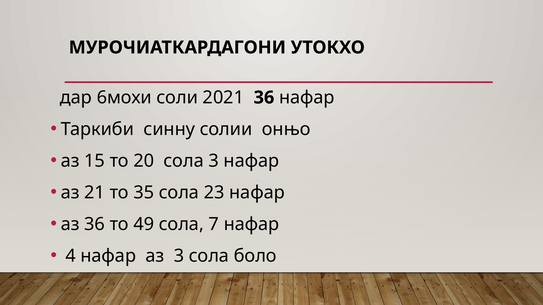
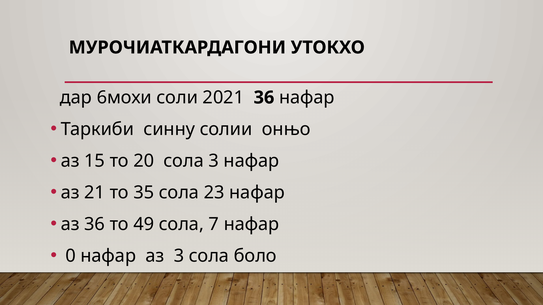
4: 4 -> 0
